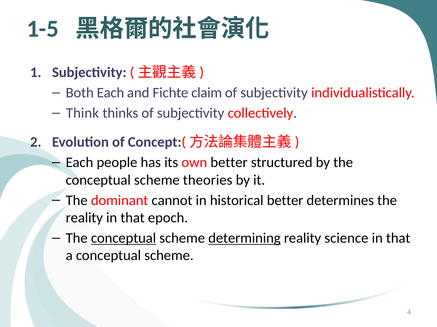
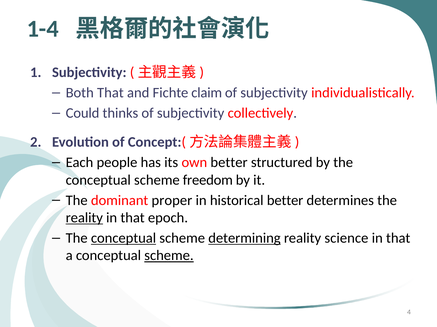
1-5: 1-5 -> 1-4
Both Each: Each -> That
Think: Think -> Could
theories: theories -> freedom
cannot: cannot -> proper
reality at (84, 218) underline: none -> present
scheme at (169, 256) underline: none -> present
